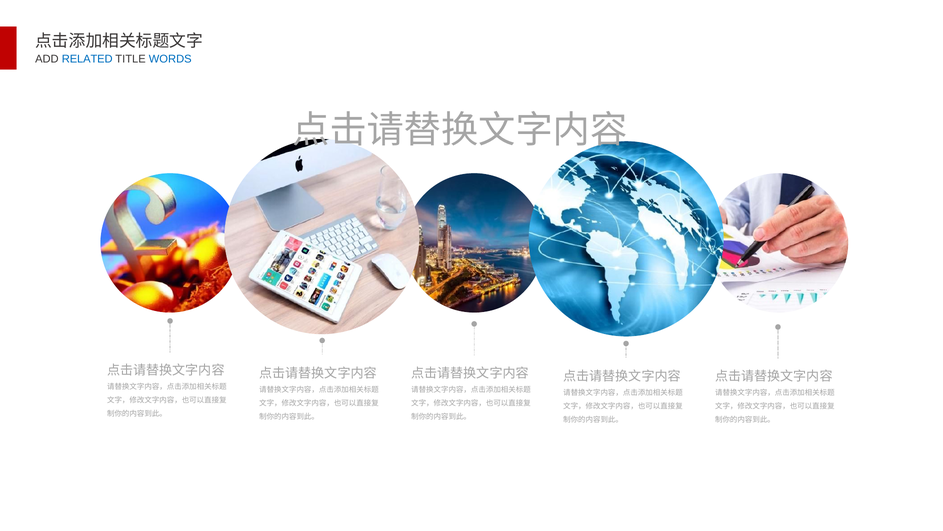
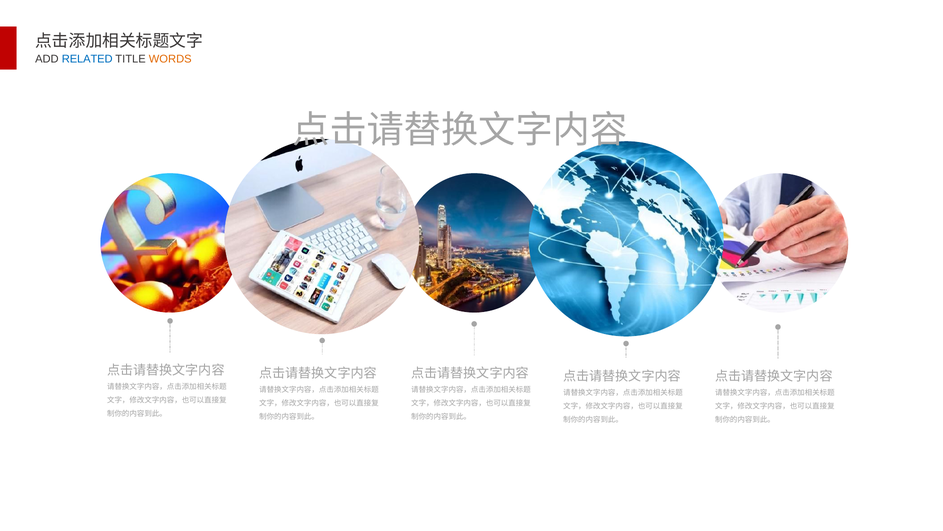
WORDS colour: blue -> orange
